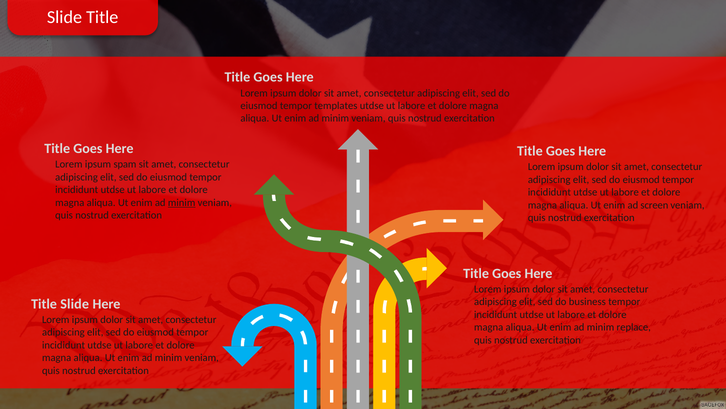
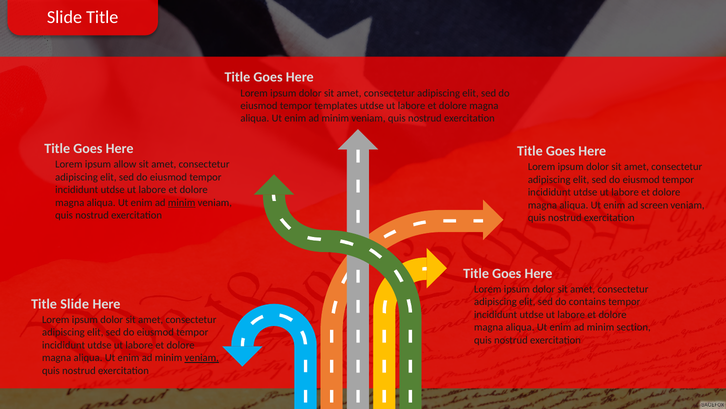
spam: spam -> allow
business: business -> contains
replace: replace -> section
veniam at (202, 357) underline: none -> present
